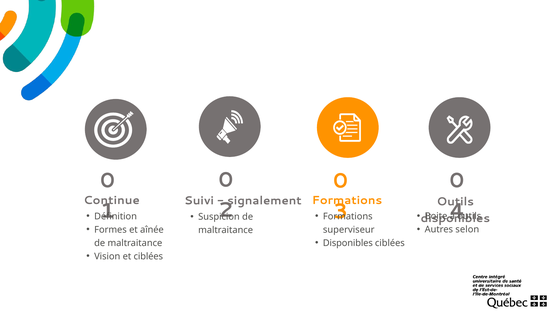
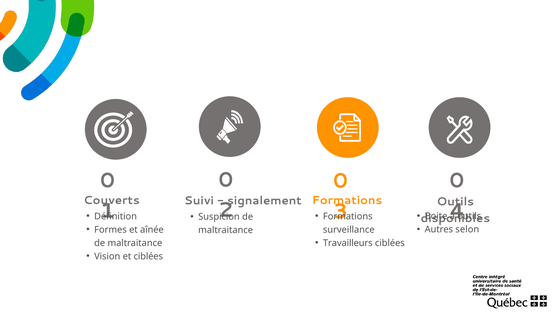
Continue: Continue -> Couverts
superviseur: superviseur -> surveillance
Disponibles at (348, 243): Disponibles -> Travailleurs
